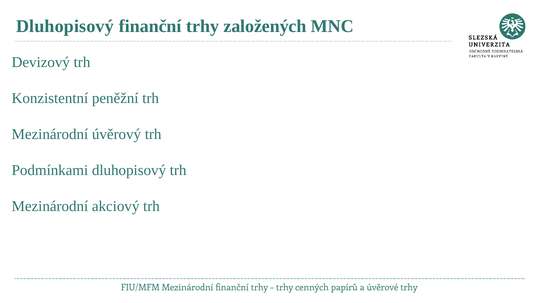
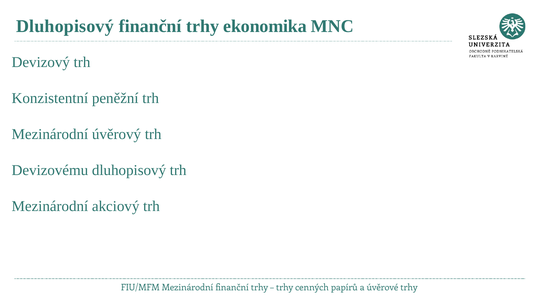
založených: založených -> ekonomika
Podmínkami: Podmínkami -> Devizovému
